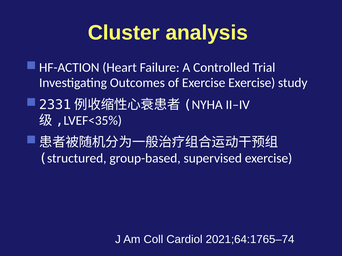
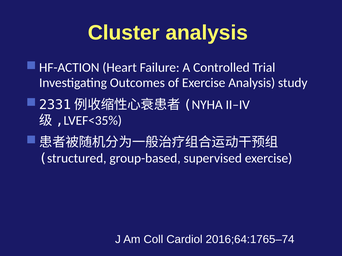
Exercise Exercise: Exercise -> Analysis
2021;64:1765–74: 2021;64:1765–74 -> 2016;64:1765–74
